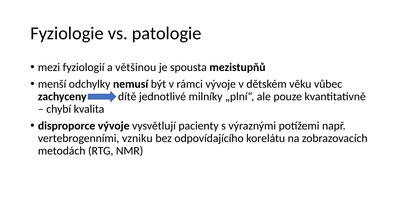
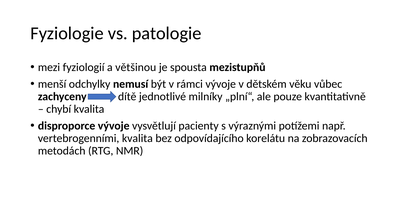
vertebrogenními vzniku: vzniku -> kvalita
